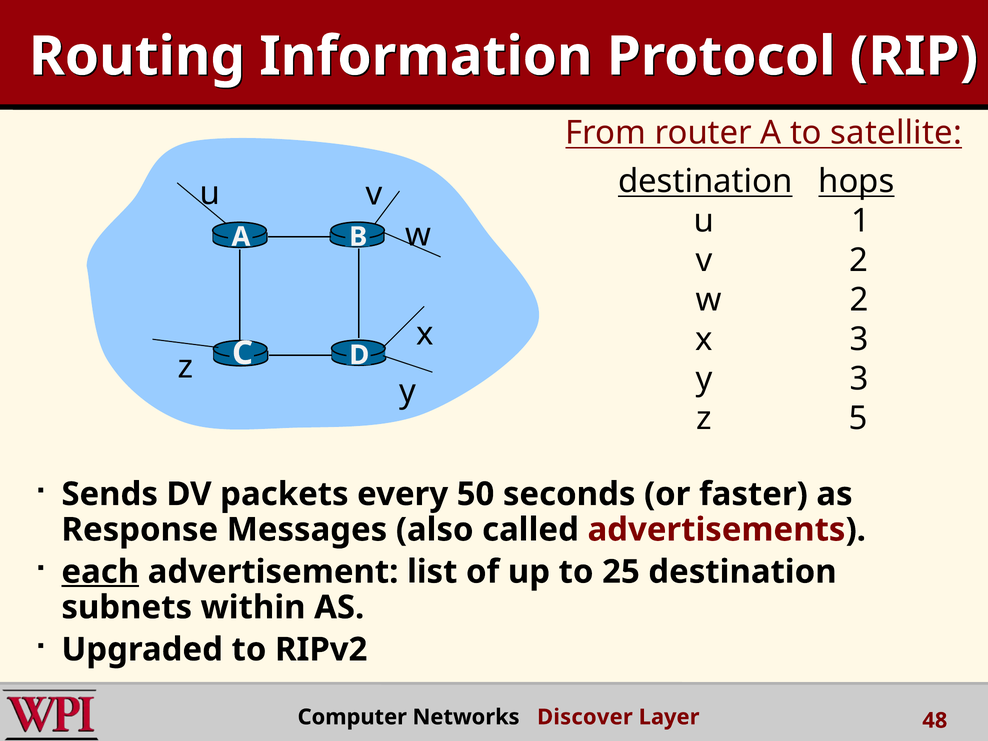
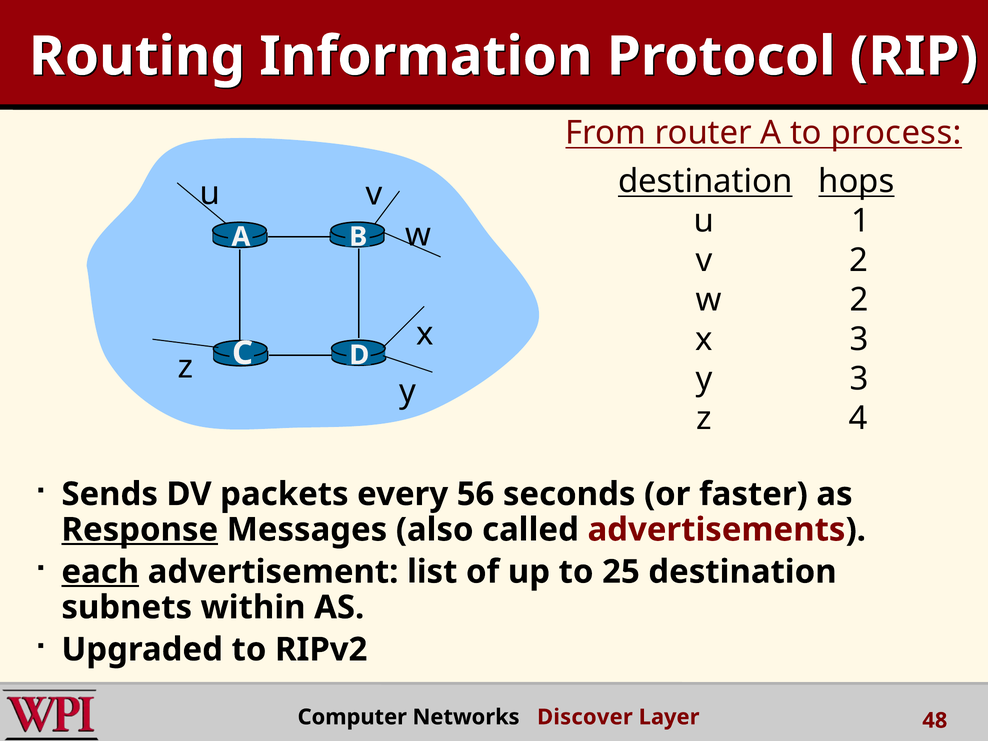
satellite: satellite -> process
5: 5 -> 4
50: 50 -> 56
Response underline: none -> present
